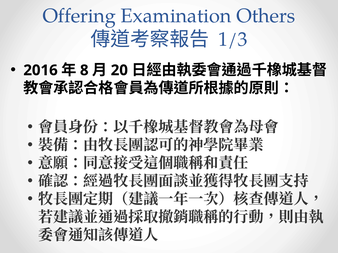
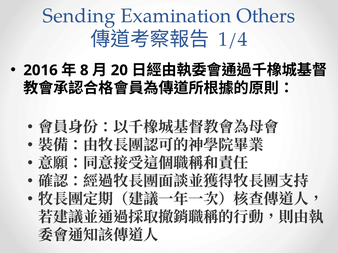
Offering: Offering -> Sending
1/3: 1/3 -> 1/4
